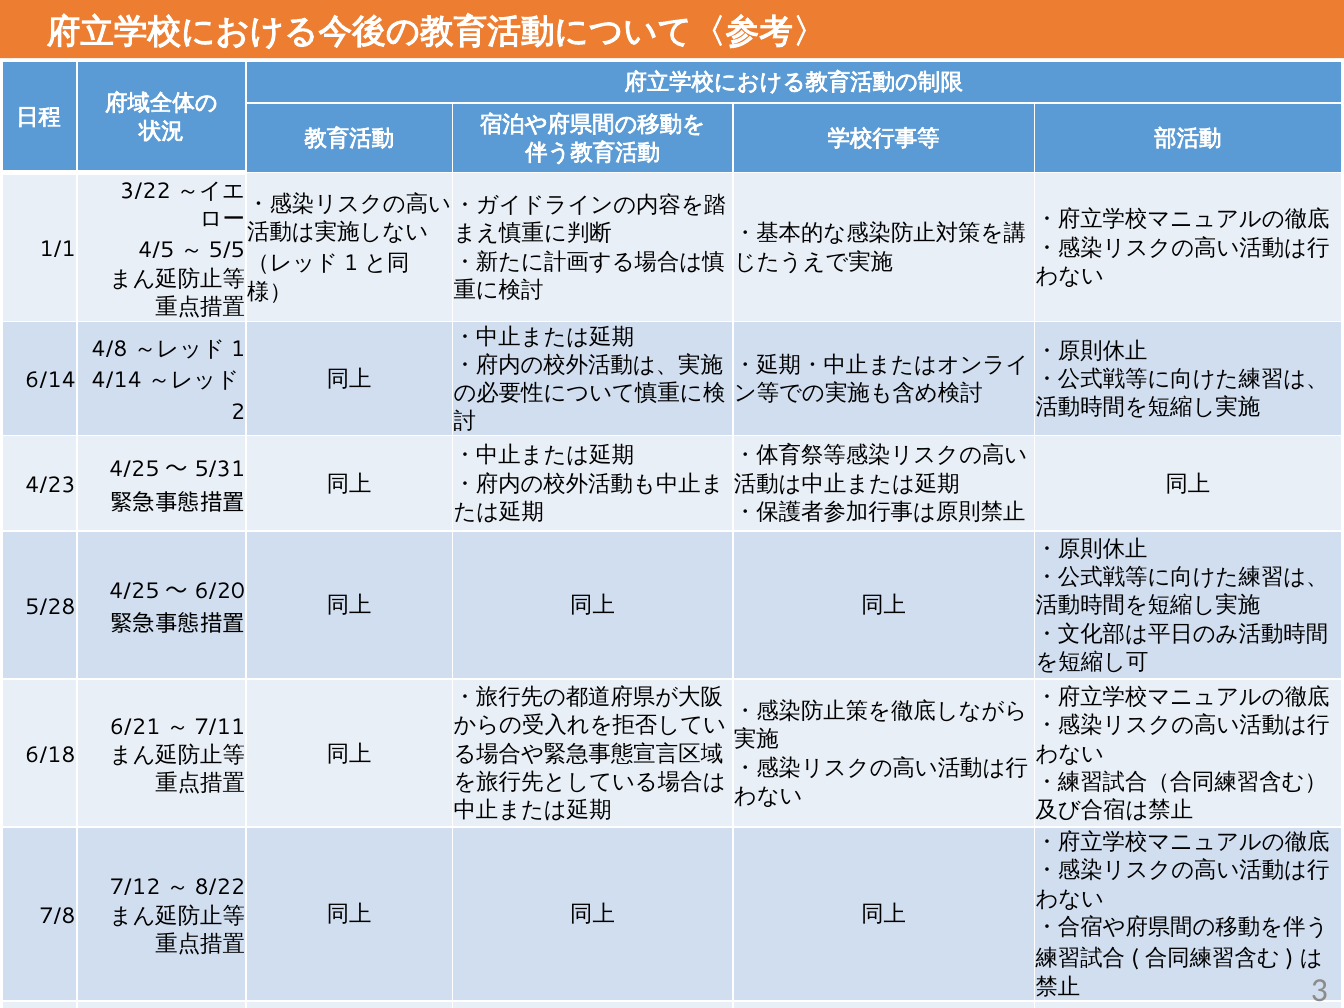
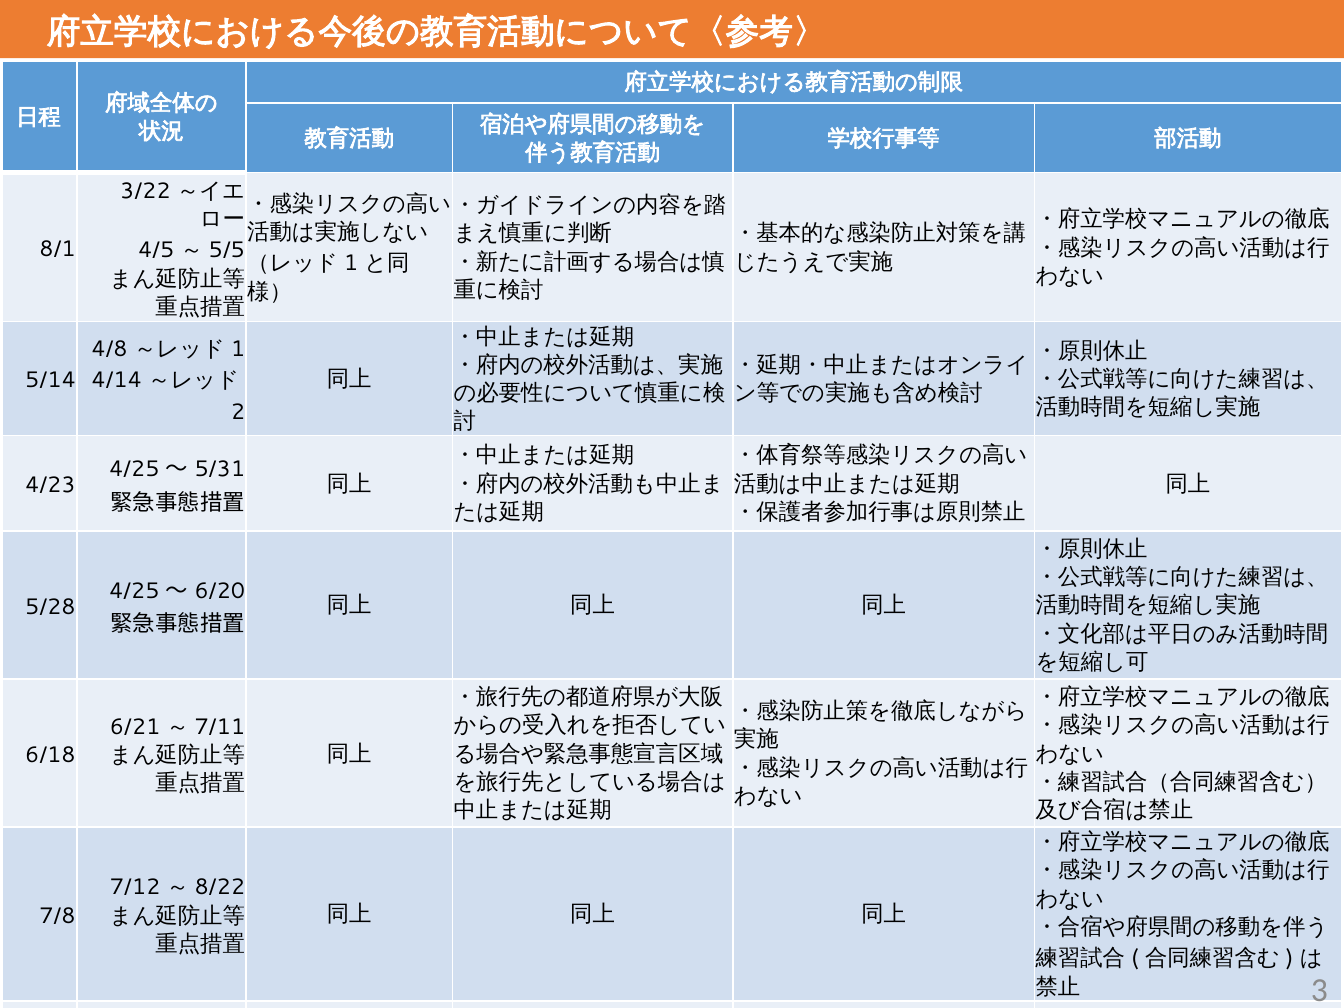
1/1: 1/1 -> 8/1
6/14: 6/14 -> 5/14
